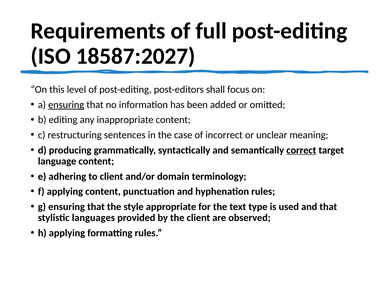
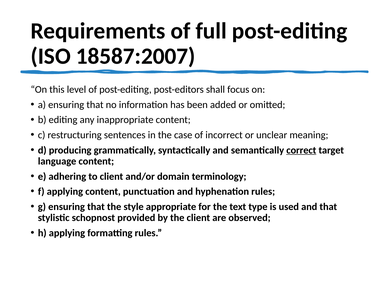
18587:2027: 18587:2027 -> 18587:2007
ensuring at (66, 105) underline: present -> none
languages: languages -> schopnost
